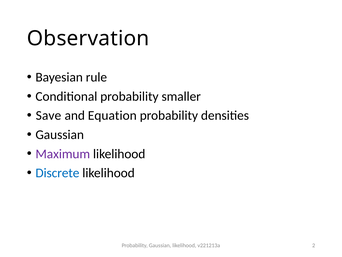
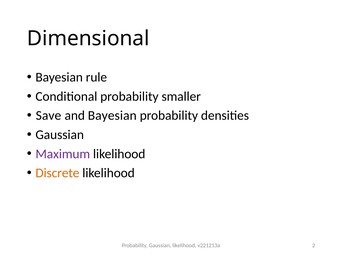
Observation: Observation -> Dimensional
and Equation: Equation -> Bayesian
Discrete colour: blue -> orange
